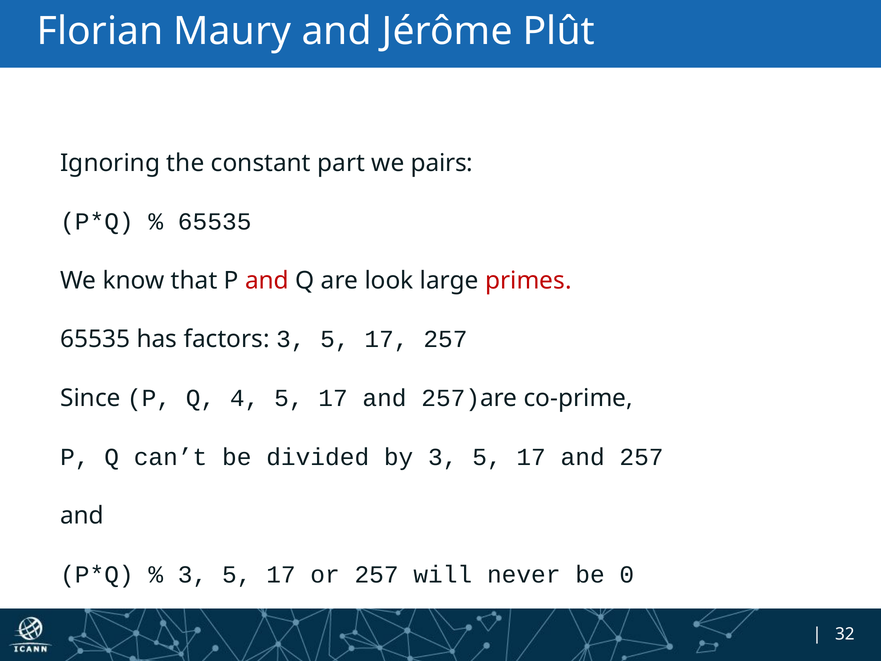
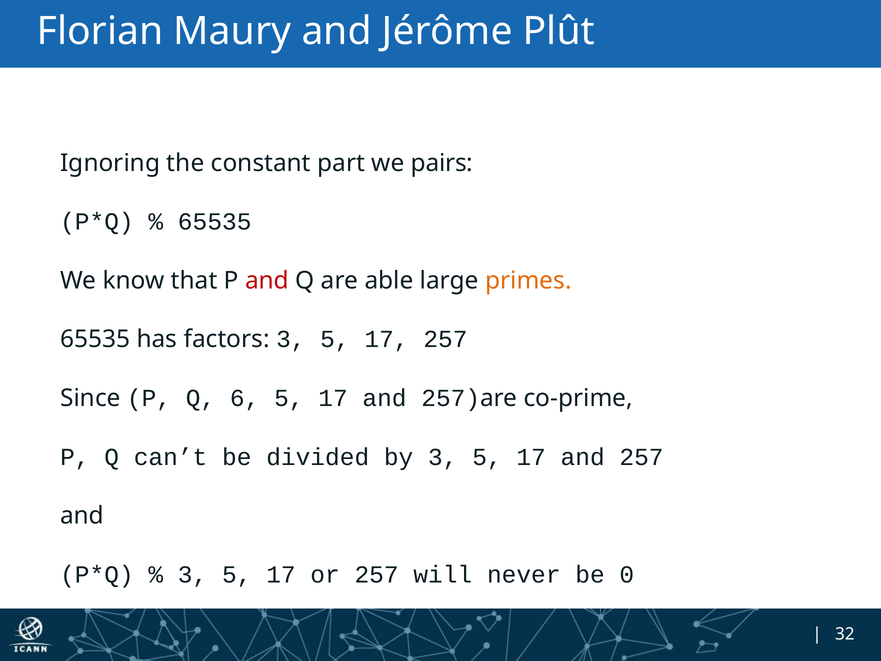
look: look -> able
primes colour: red -> orange
4: 4 -> 6
